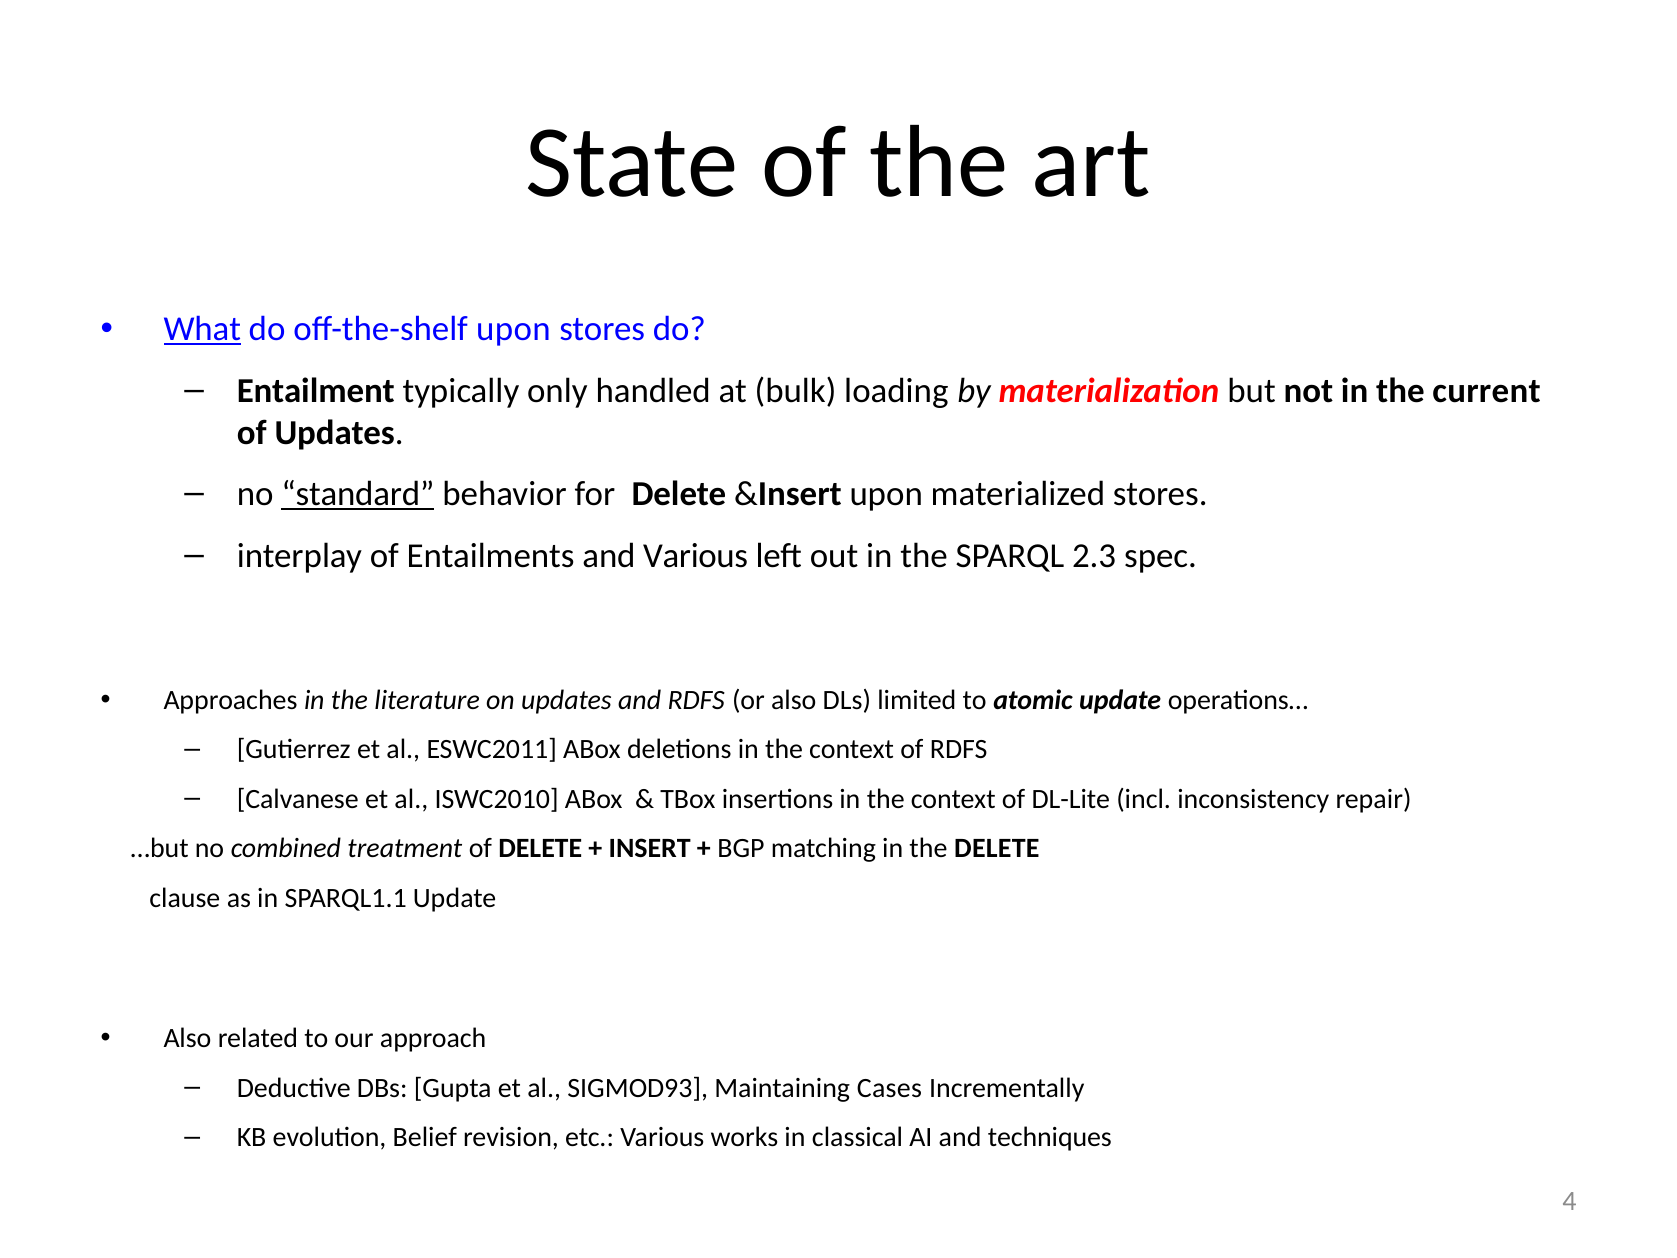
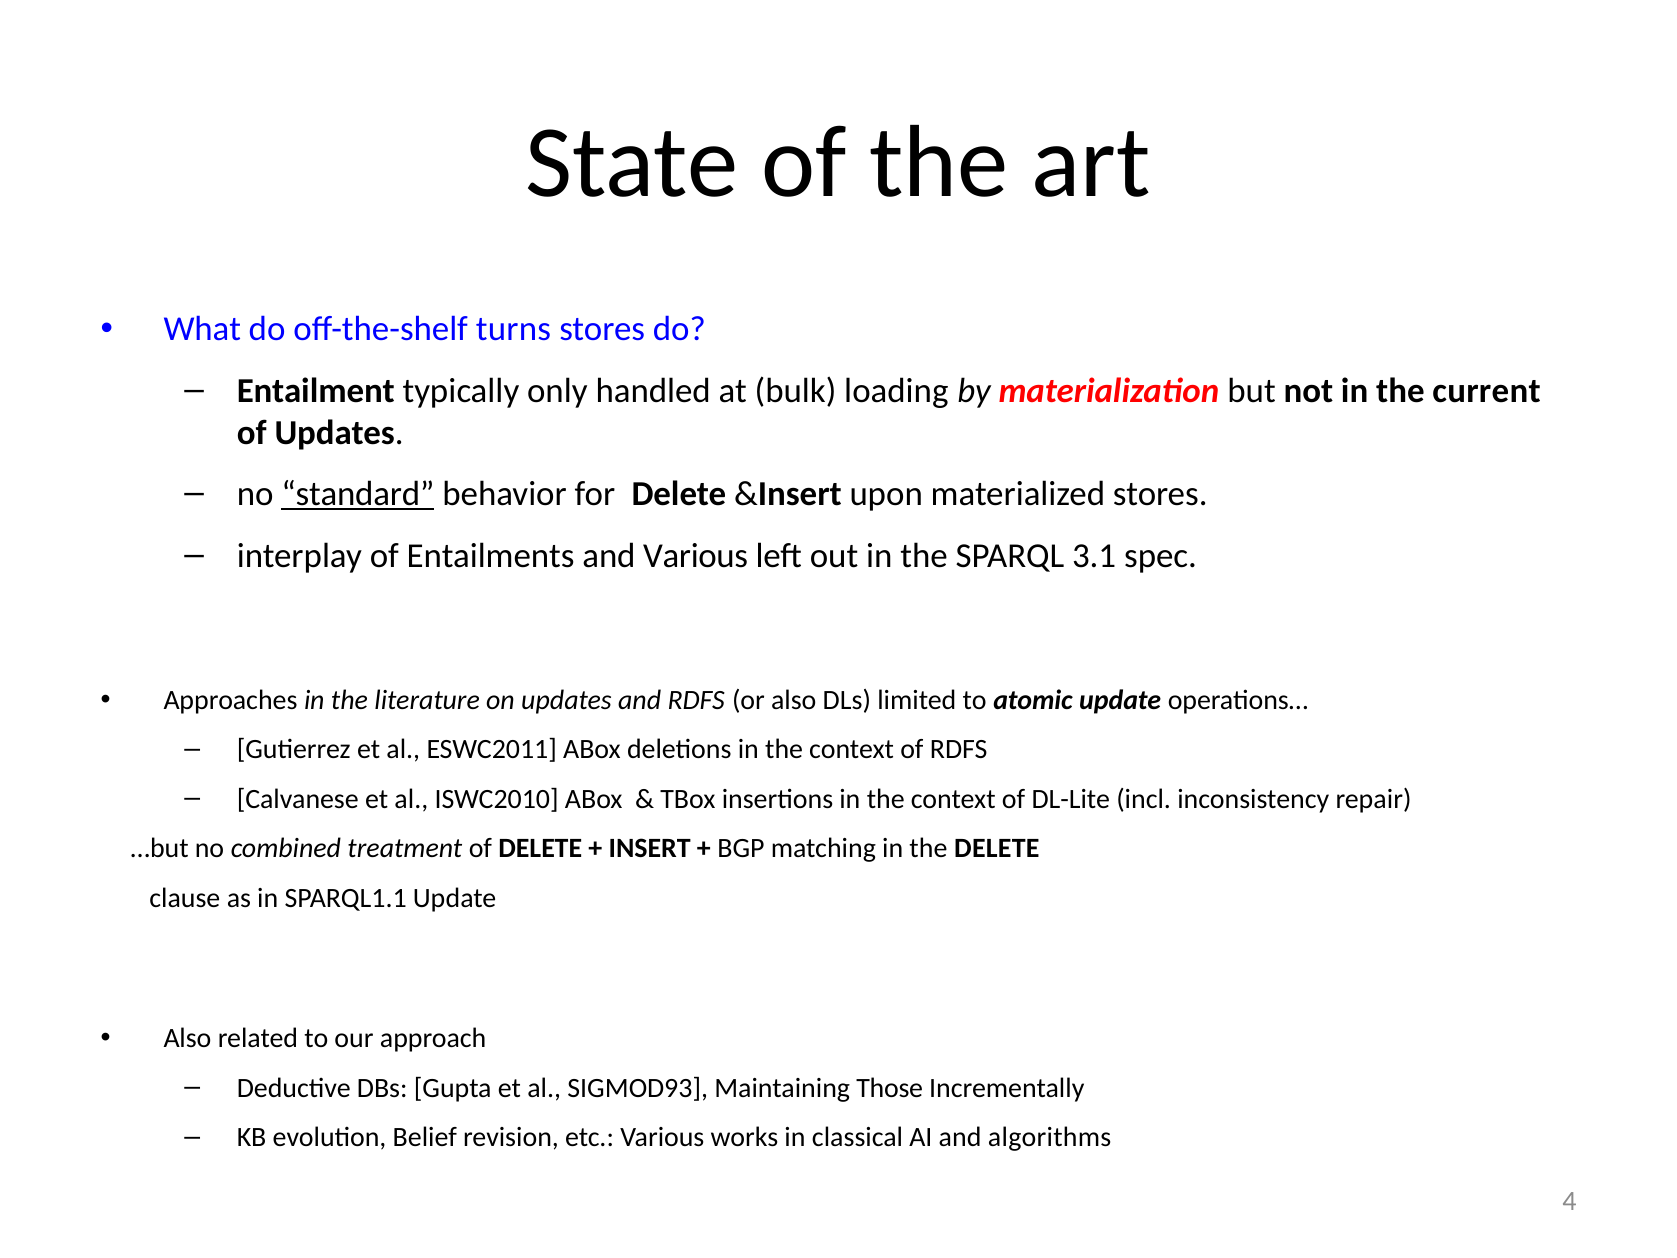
What underline: present -> none
off-the-shelf upon: upon -> turns
2.3: 2.3 -> 3.1
Cases: Cases -> Those
techniques: techniques -> algorithms
